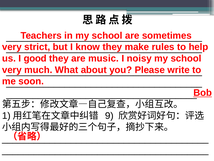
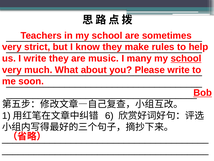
I good: good -> write
noisy: noisy -> many
school at (186, 58) underline: none -> present
9: 9 -> 6
